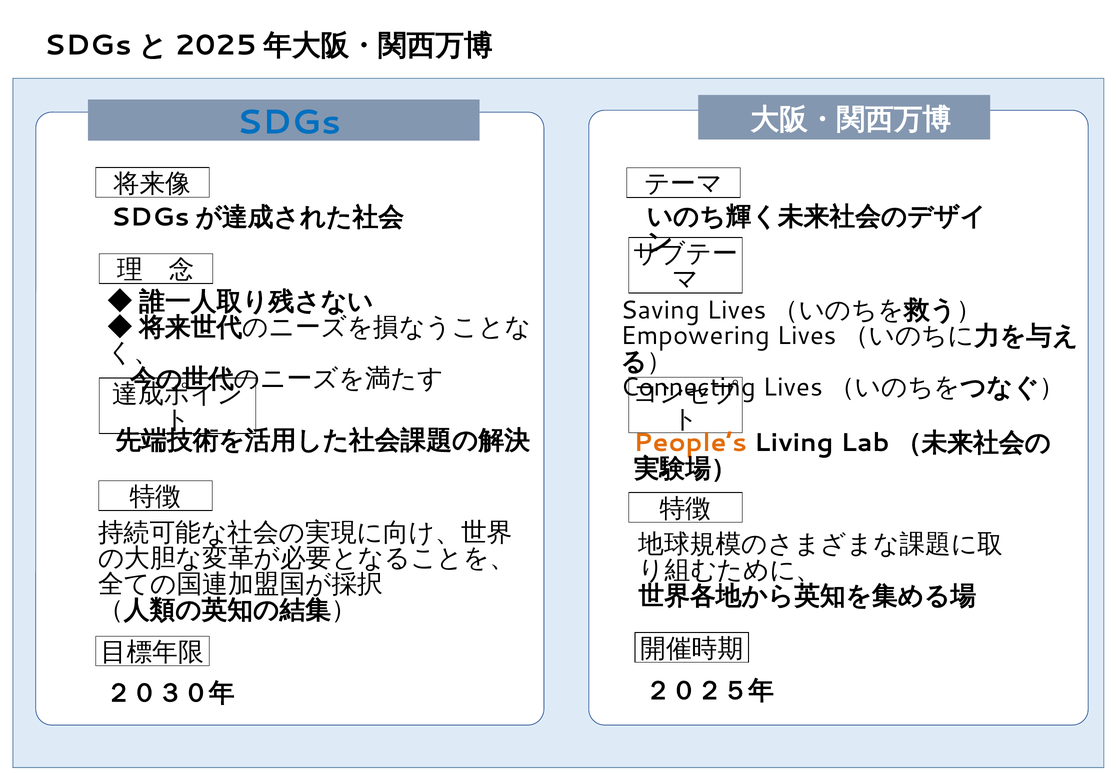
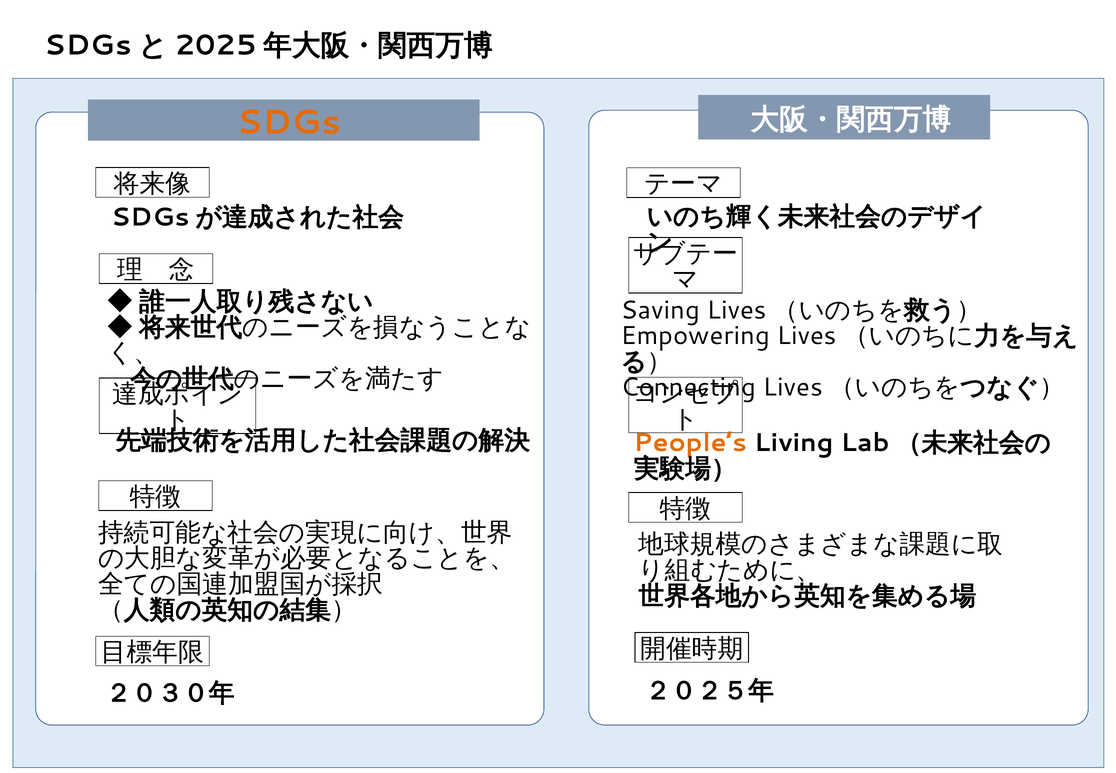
SDGs colour: blue -> orange
